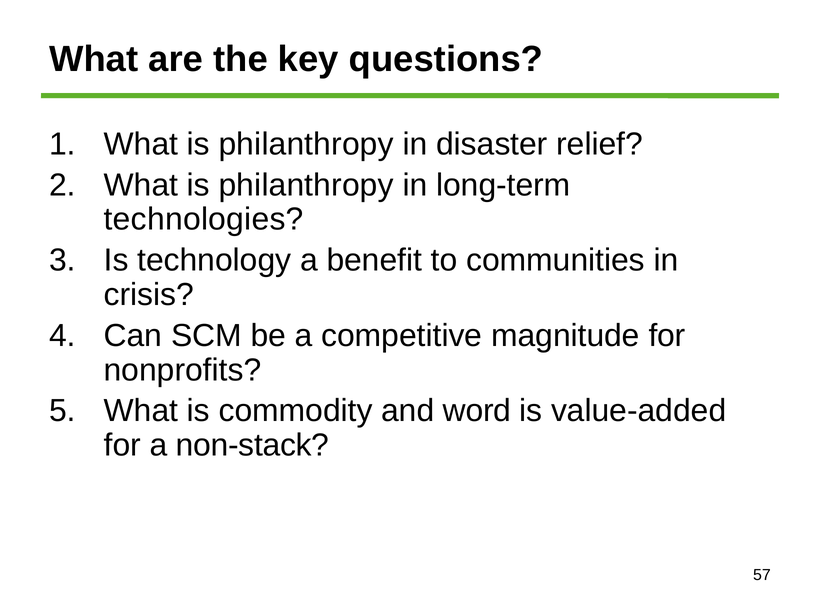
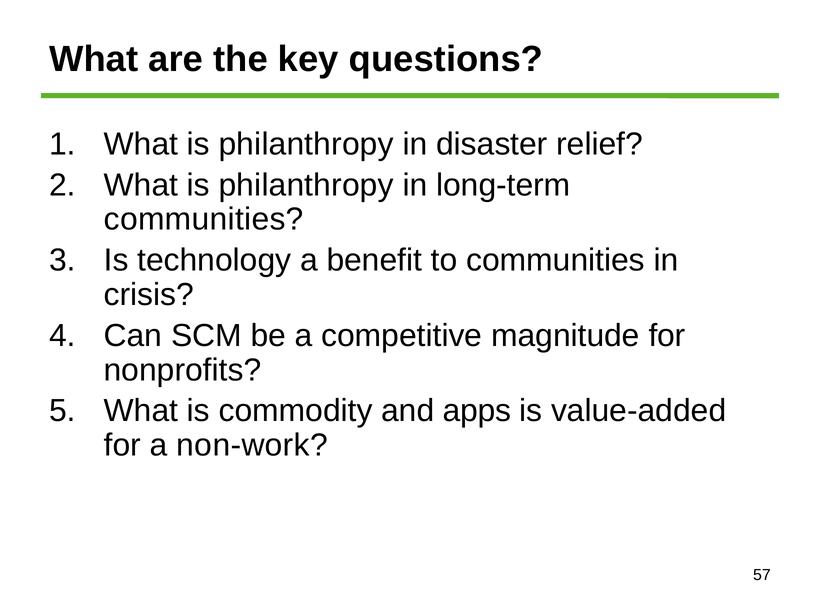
technologies at (204, 219): technologies -> communities
word: word -> apps
non-stack: non-stack -> non-work
